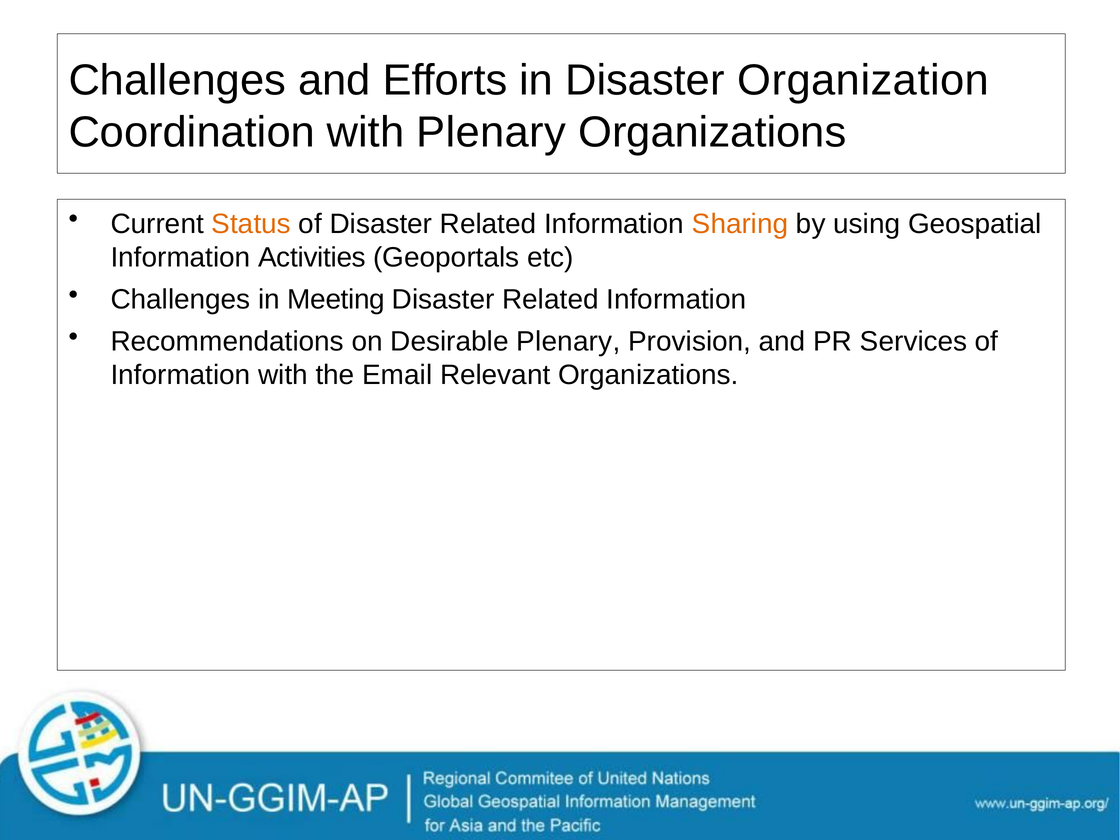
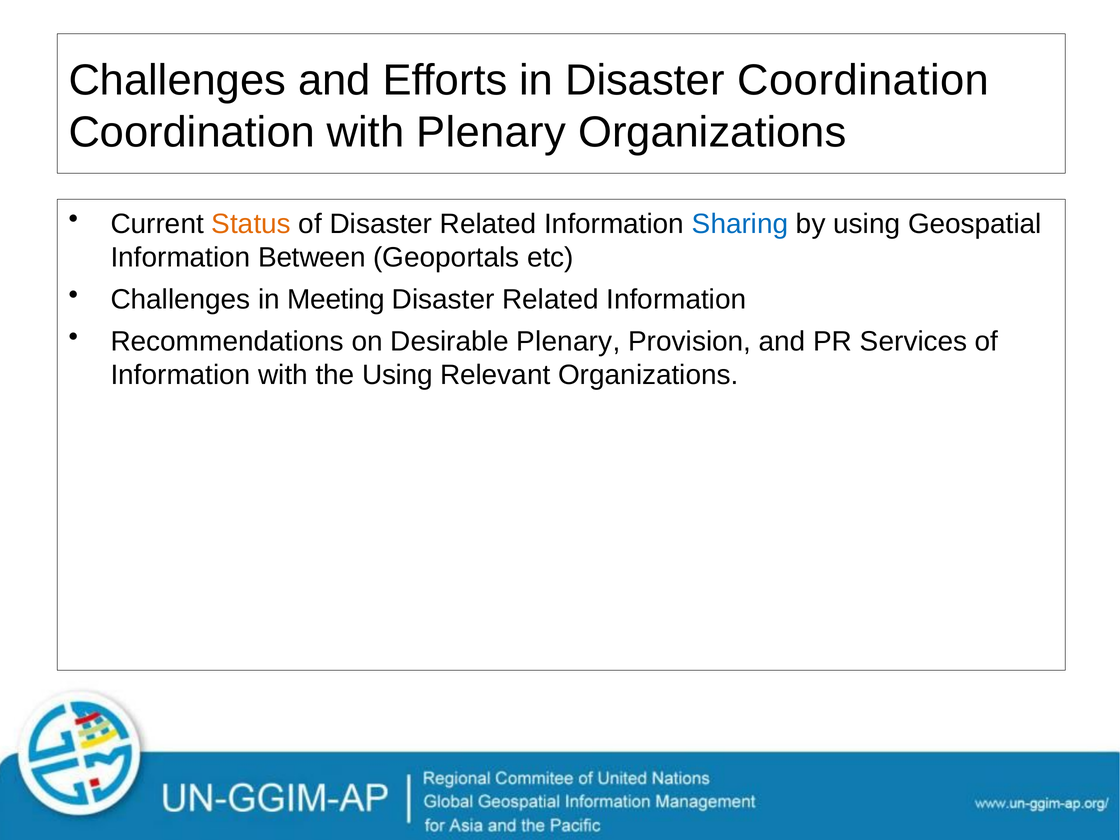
Disaster Organization: Organization -> Coordination
Sharing colour: orange -> blue
Activities: Activities -> Between
the Email: Email -> Using
